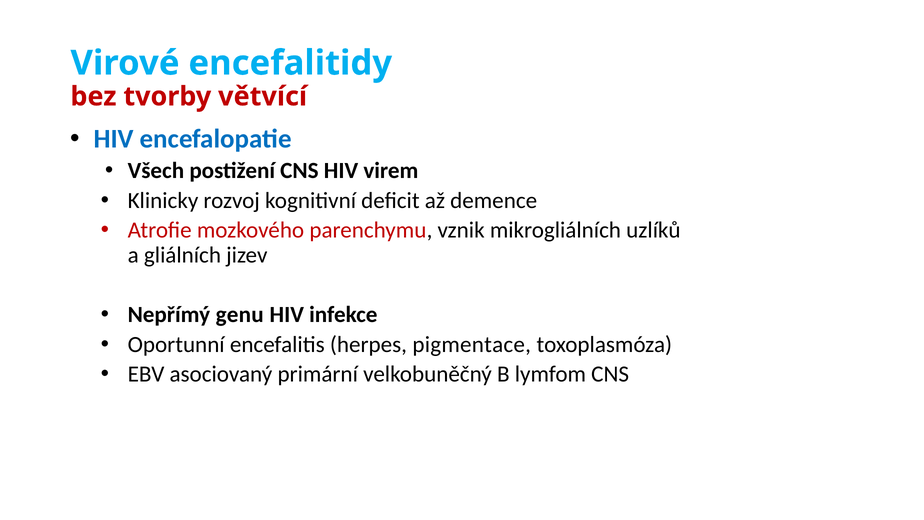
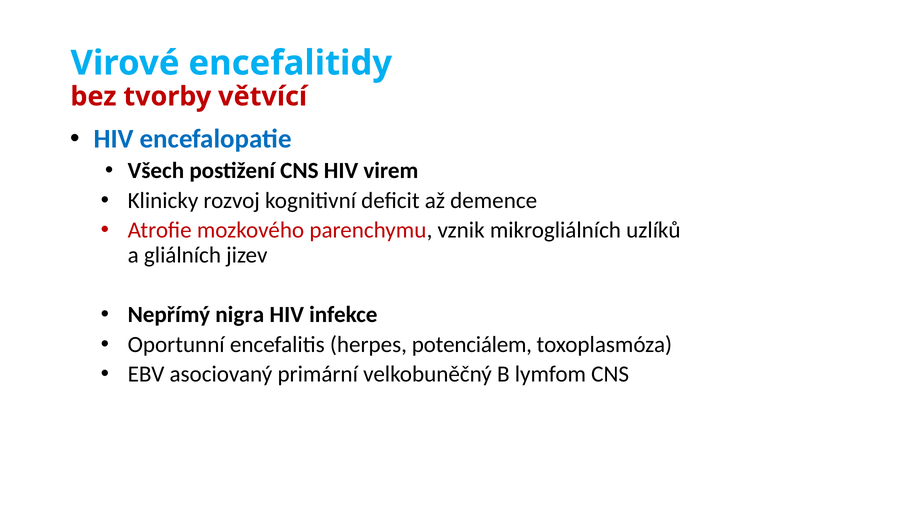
genu: genu -> nigra
pigmentace: pigmentace -> potenciálem
